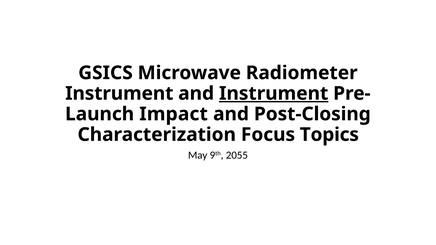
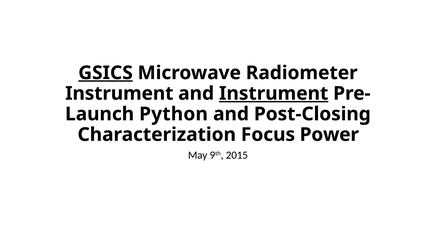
GSICS underline: none -> present
Impact: Impact -> Python
Topics: Topics -> Power
2055: 2055 -> 2015
